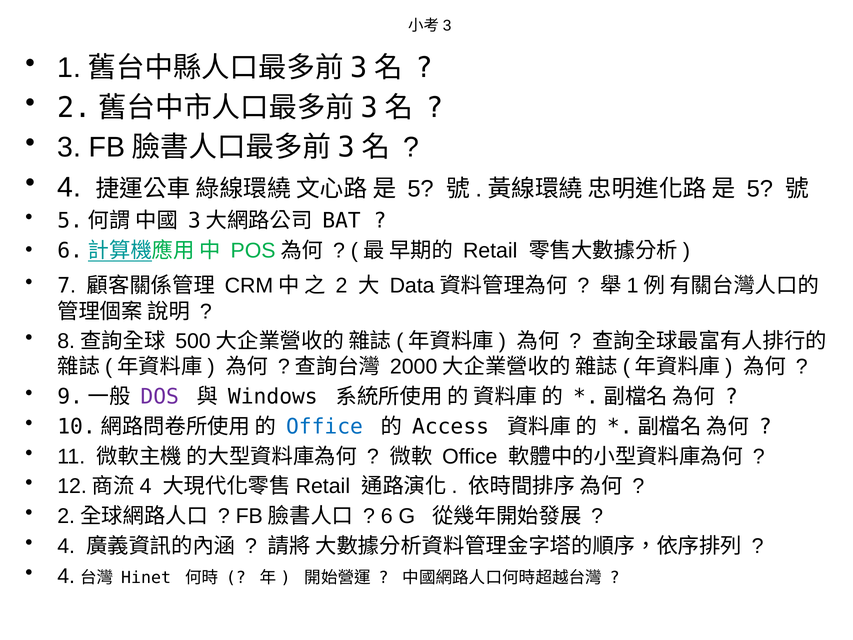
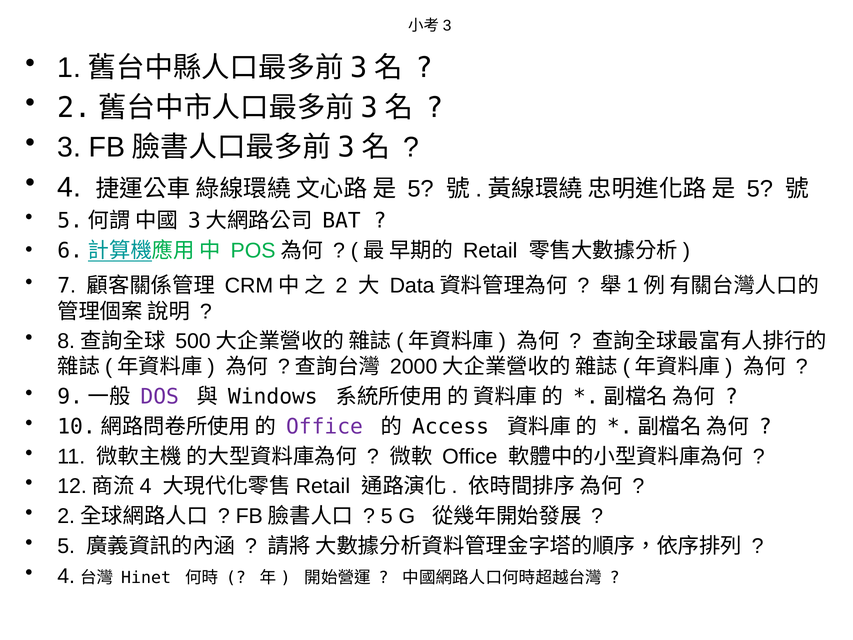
Office at (324, 427) colour: blue -> purple
6 at (387, 516): 6 -> 5
4 at (66, 546): 4 -> 5
